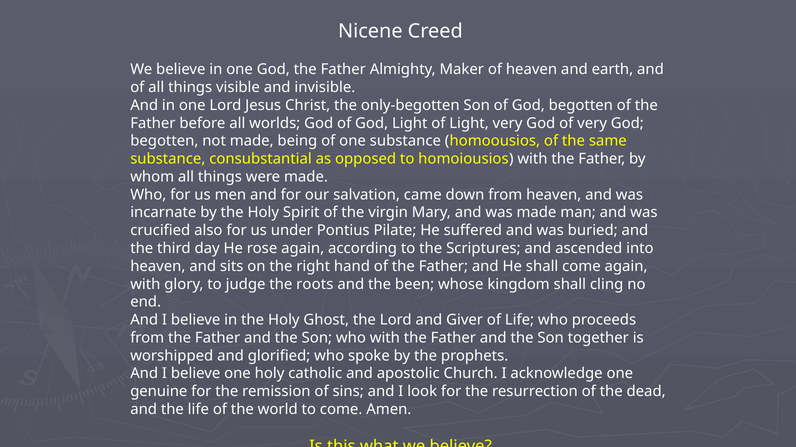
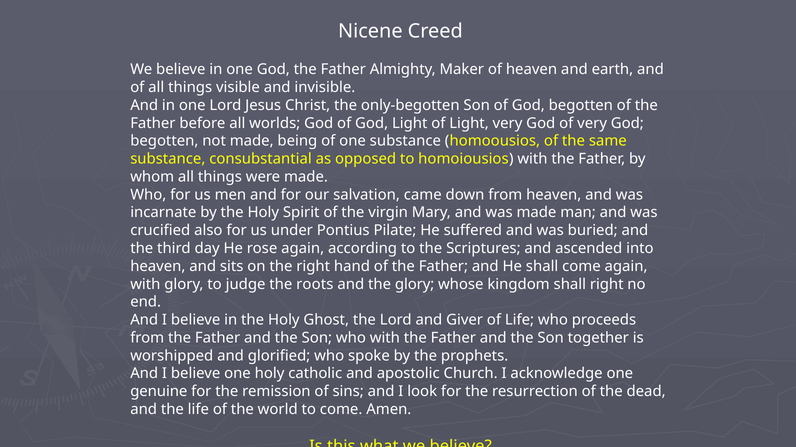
the been: been -> glory
shall cling: cling -> right
